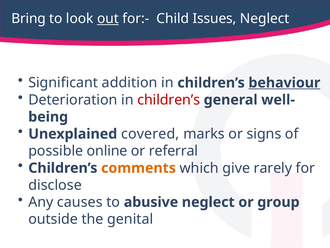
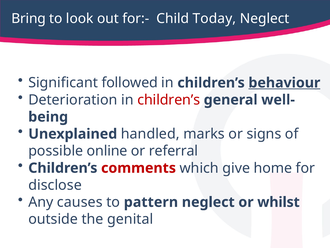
out underline: present -> none
Issues: Issues -> Today
addition: addition -> followed
covered: covered -> handled
comments colour: orange -> red
rarely: rarely -> home
abusive: abusive -> pattern
group: group -> whilst
